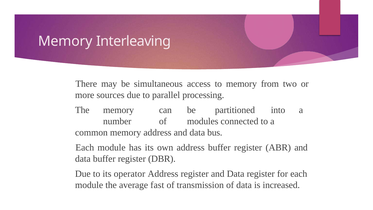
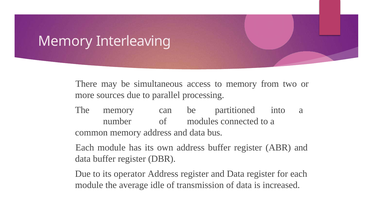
fast: fast -> idle
